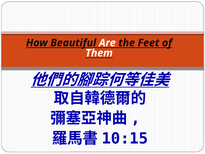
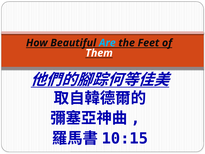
Are colour: white -> light blue
